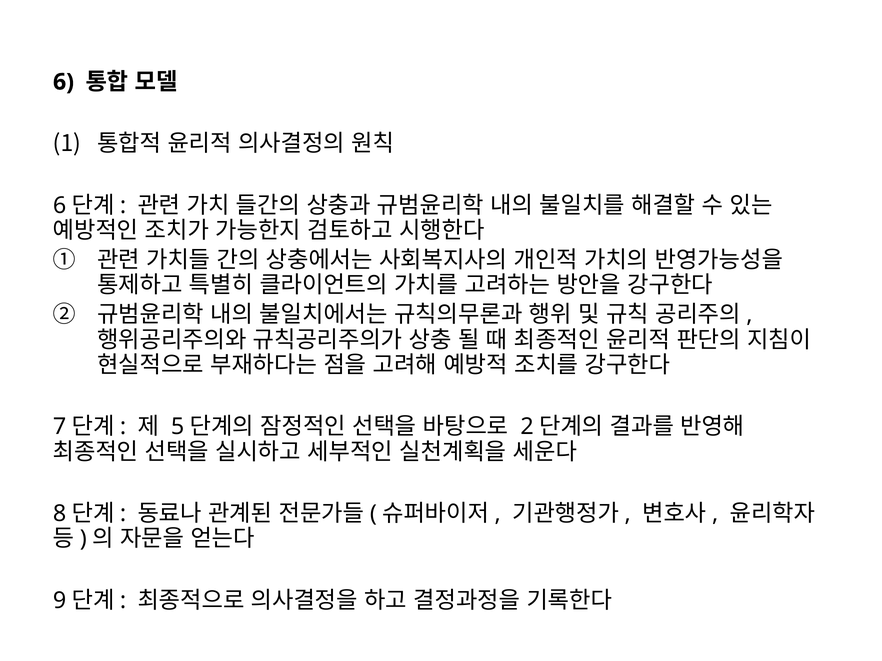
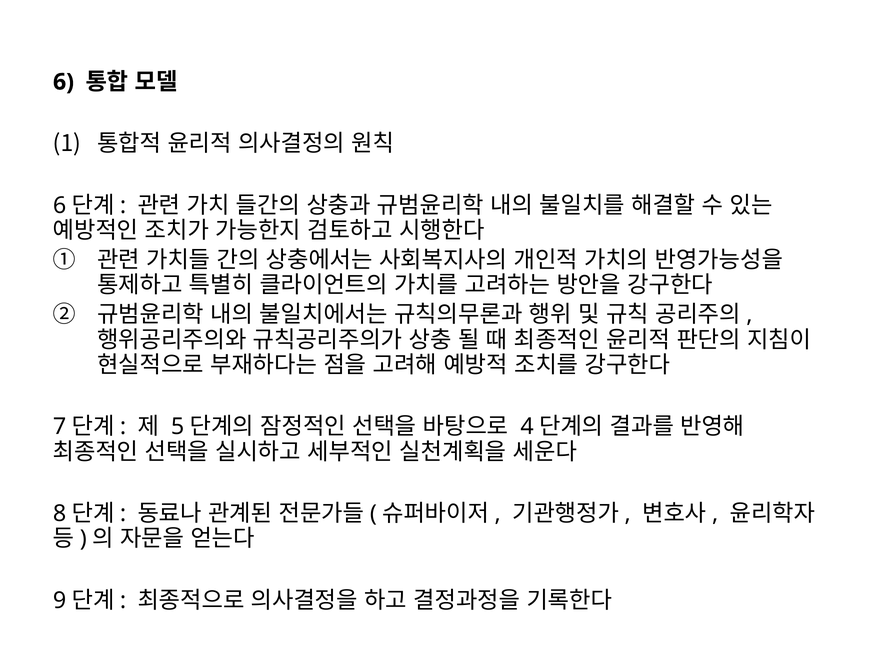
2: 2 -> 4
